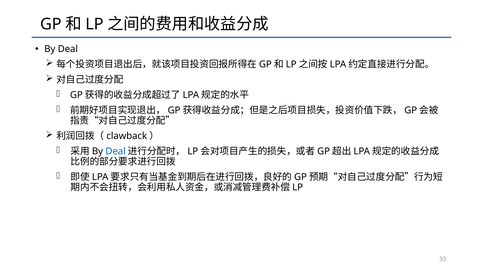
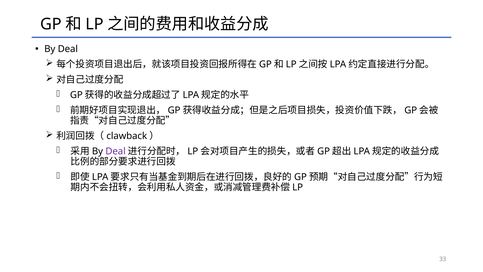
Deal at (116, 151) colour: blue -> purple
